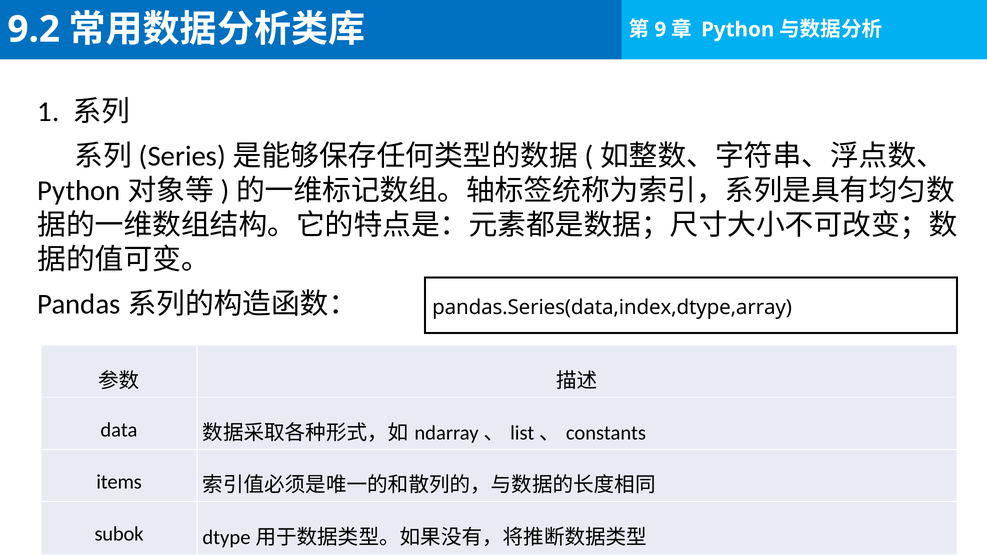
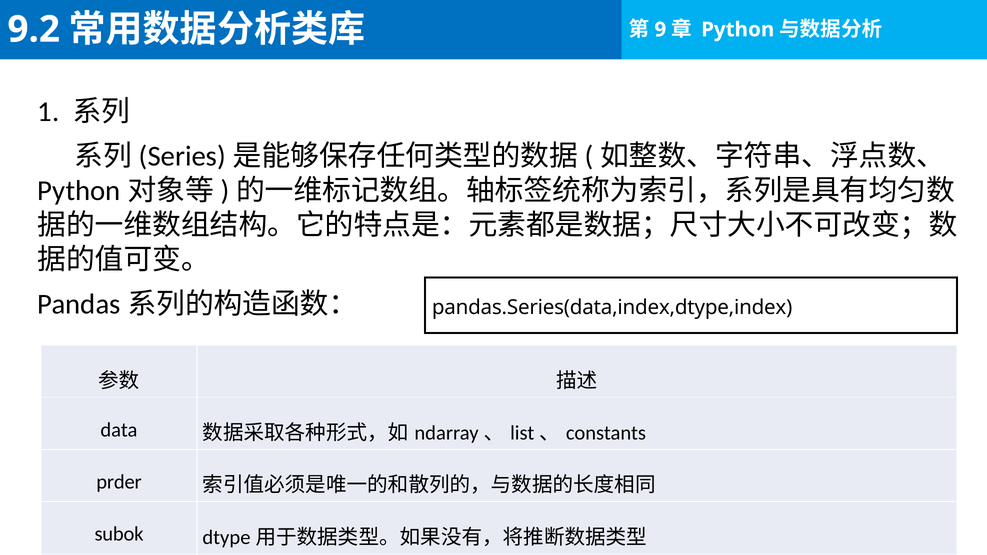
pandas.Series(data,index,dtype,array: pandas.Series(data,index,dtype,array -> pandas.Series(data,index,dtype,index
items: items -> prder
